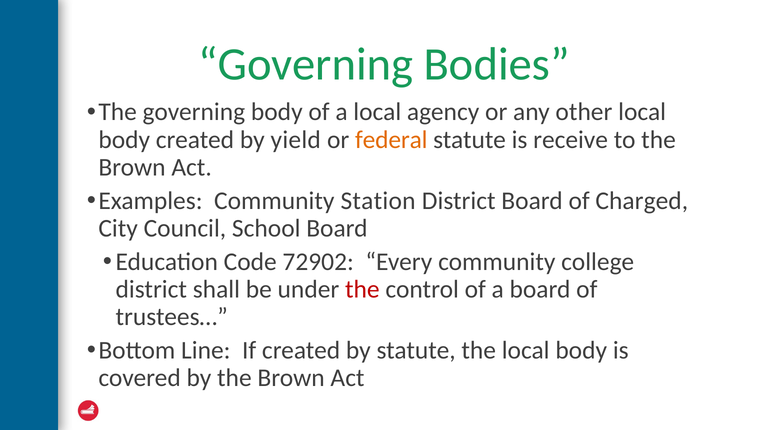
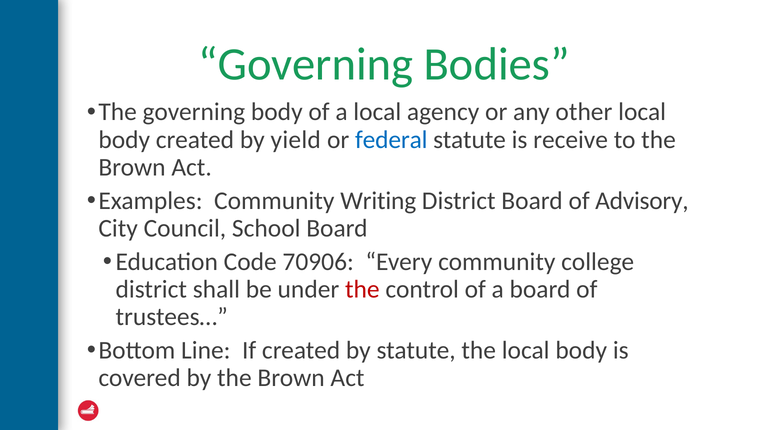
federal colour: orange -> blue
Station: Station -> Writing
Charged: Charged -> Advisory
72902: 72902 -> 70906
